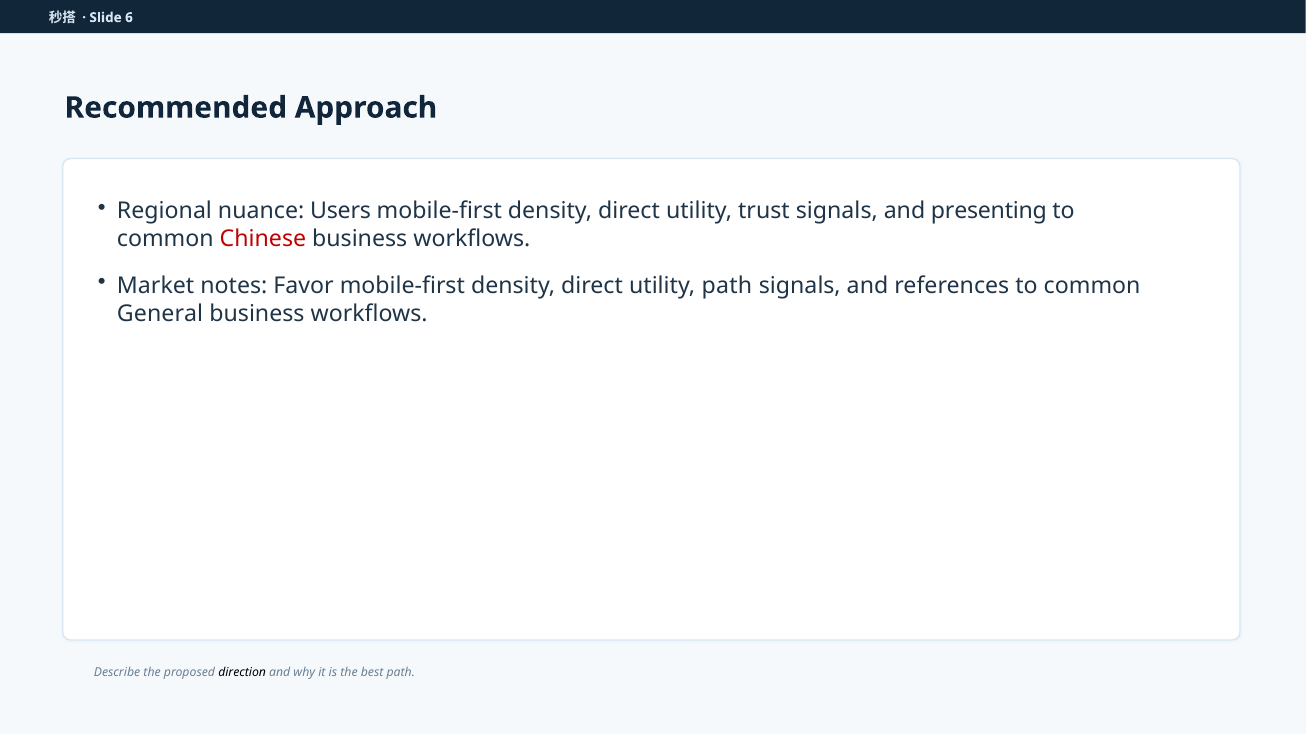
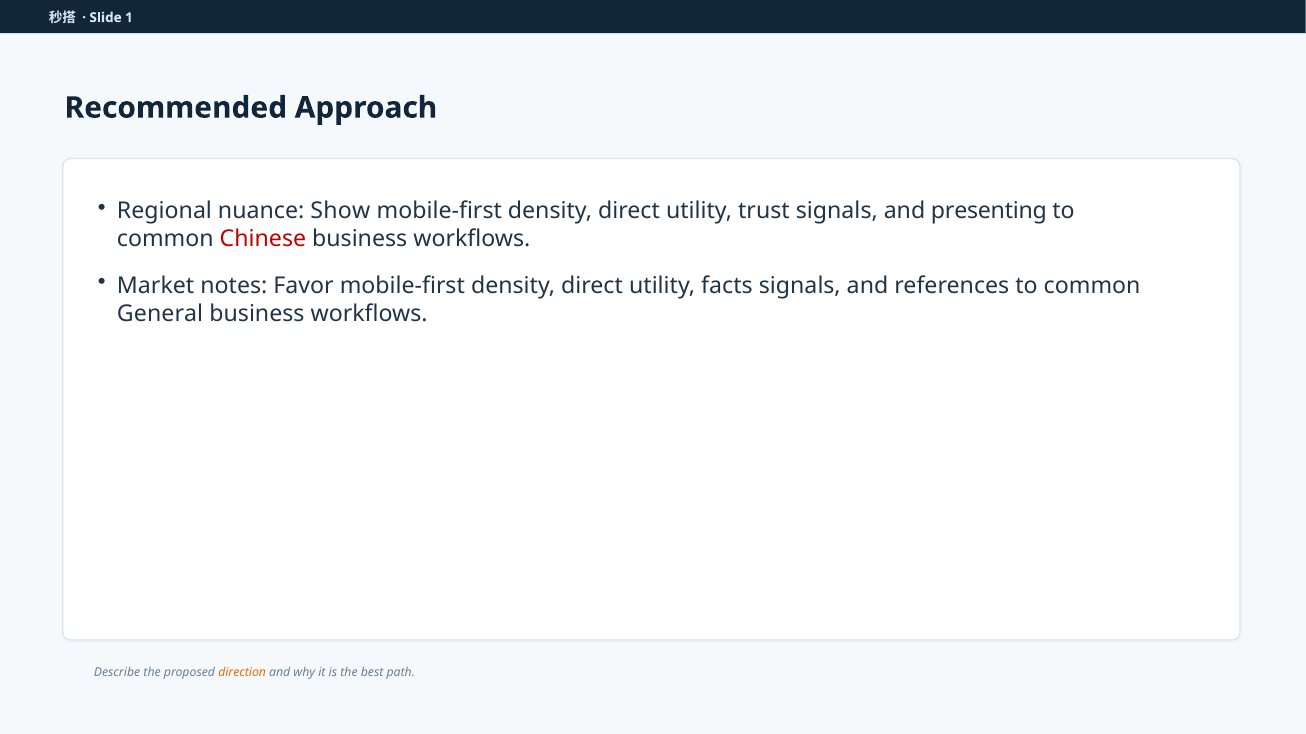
6: 6 -> 1
Users: Users -> Show
utility path: path -> facts
direction colour: black -> orange
